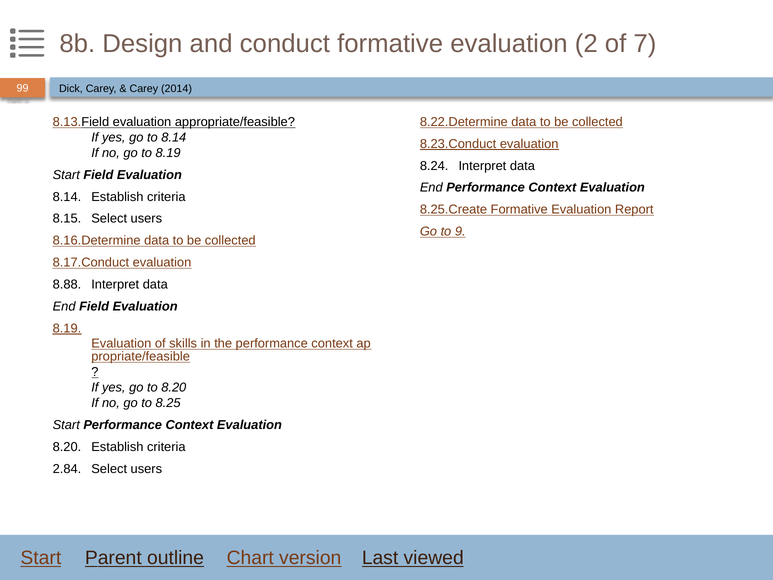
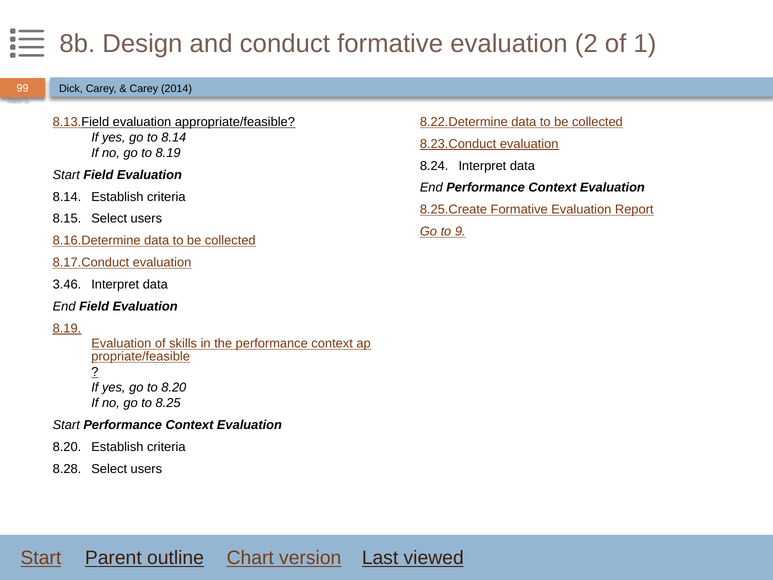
7: 7 -> 1
8.88: 8.88 -> 3.46
2.84: 2.84 -> 8.28
